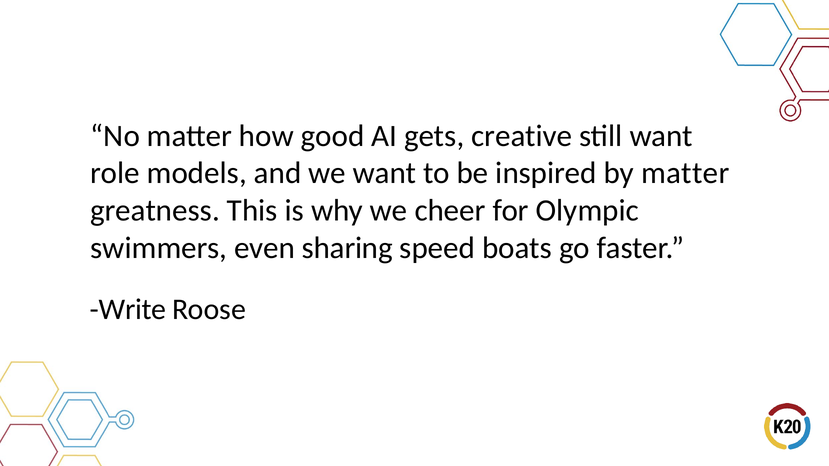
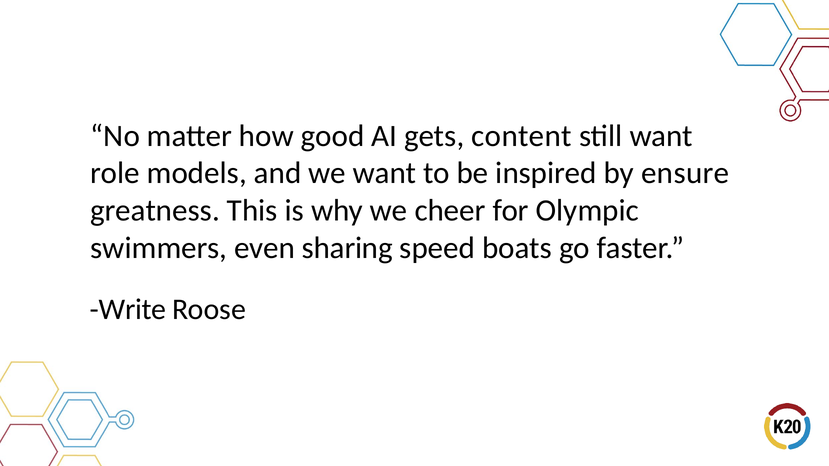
creative: creative -> content
by matter: matter -> ensure
